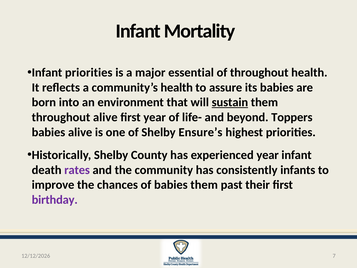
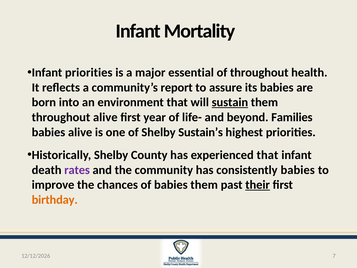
community’s health: health -> report
Toppers: Toppers -> Families
Ensure’s: Ensure’s -> Sustain’s
experienced year: year -> that
consistently infants: infants -> babies
their underline: none -> present
birthday colour: purple -> orange
